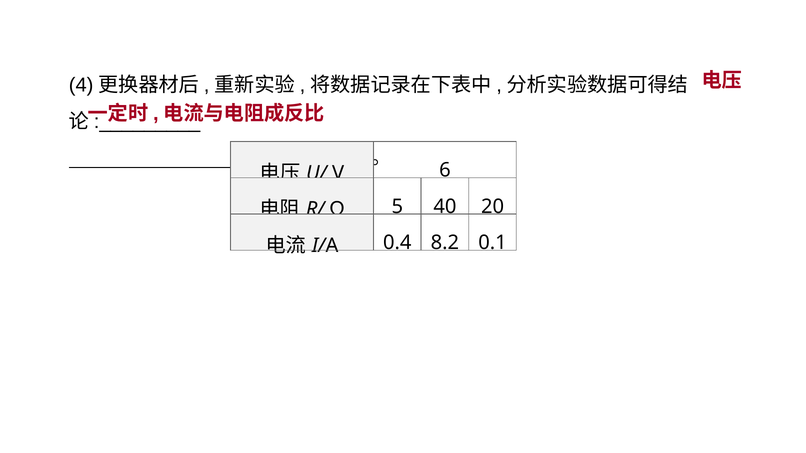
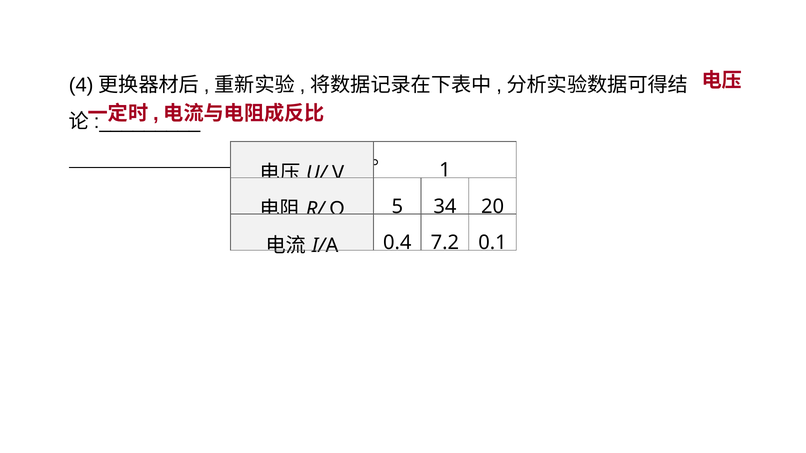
6: 6 -> 1
40: 40 -> 34
8.2: 8.2 -> 7.2
